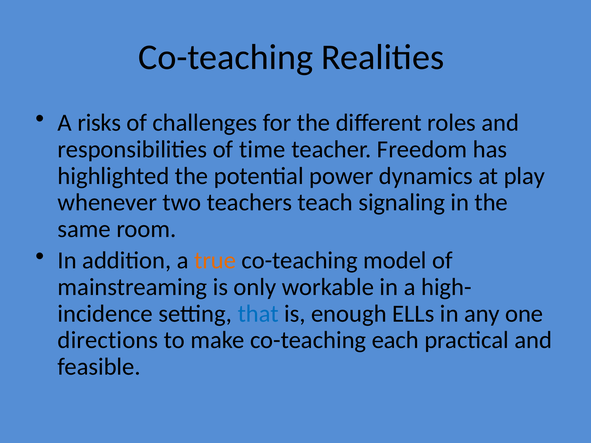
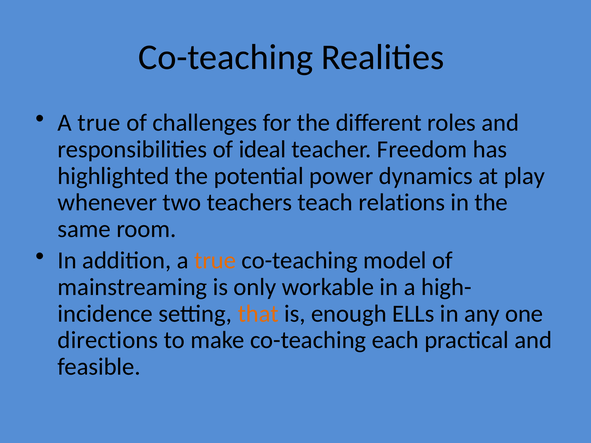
risks at (99, 123): risks -> true
time: time -> ideal
signaling: signaling -> relations
that colour: blue -> orange
